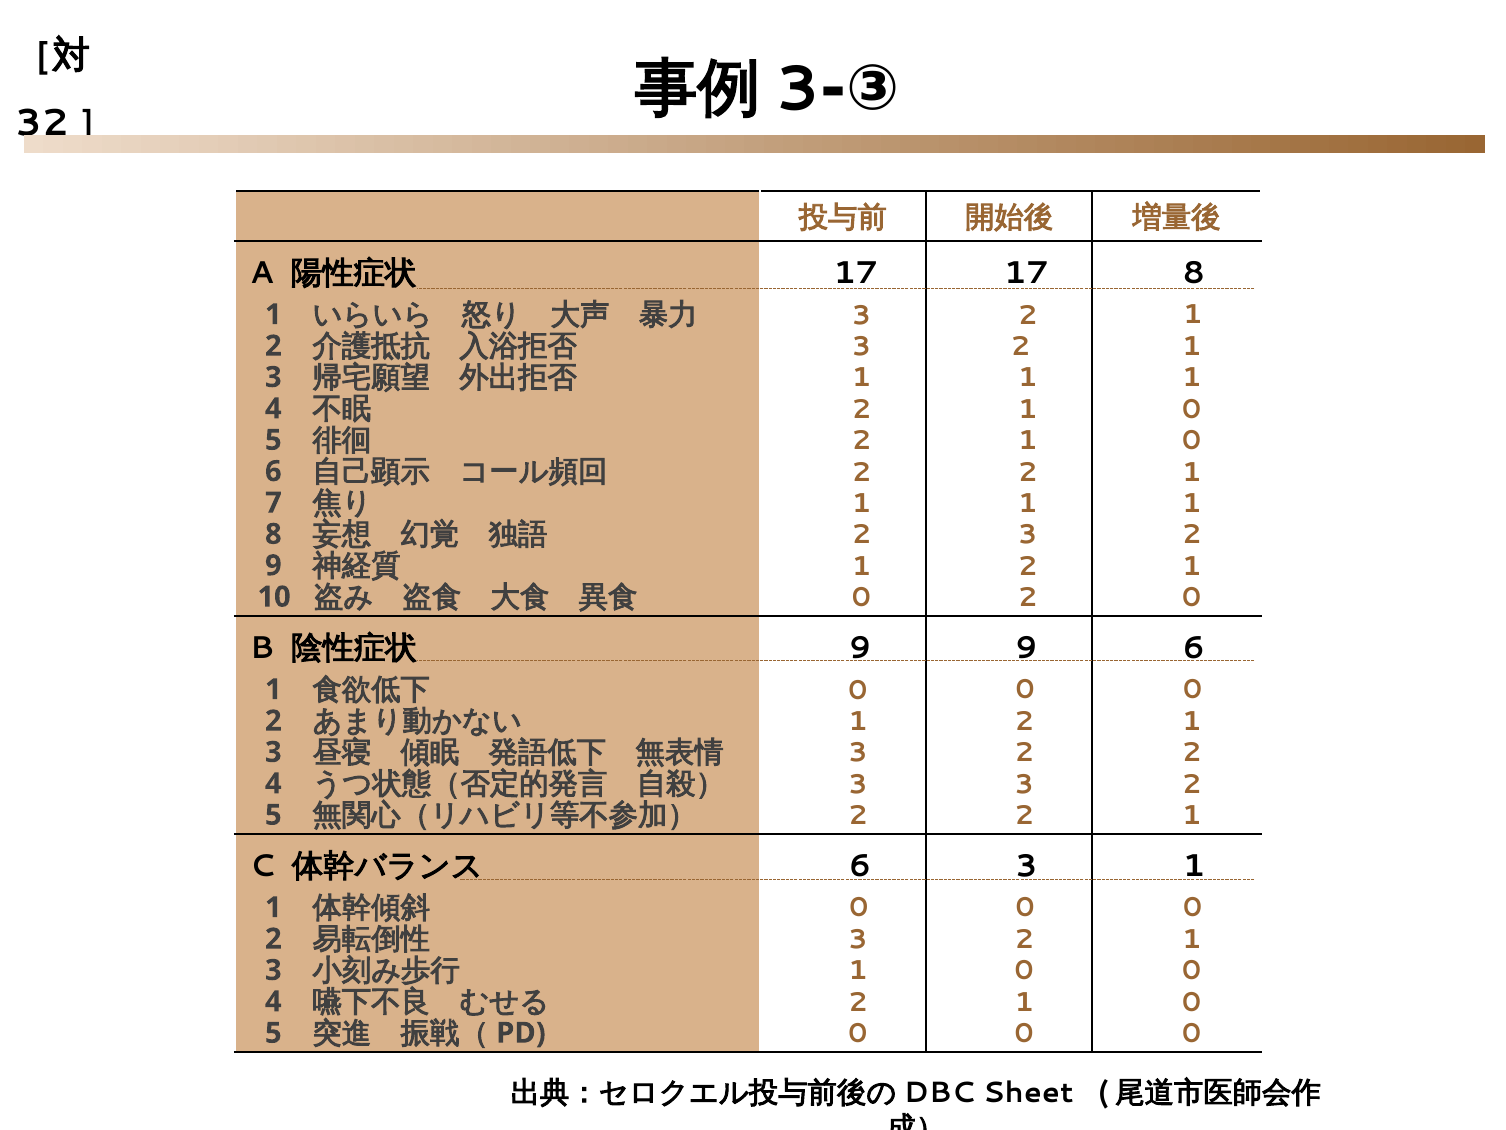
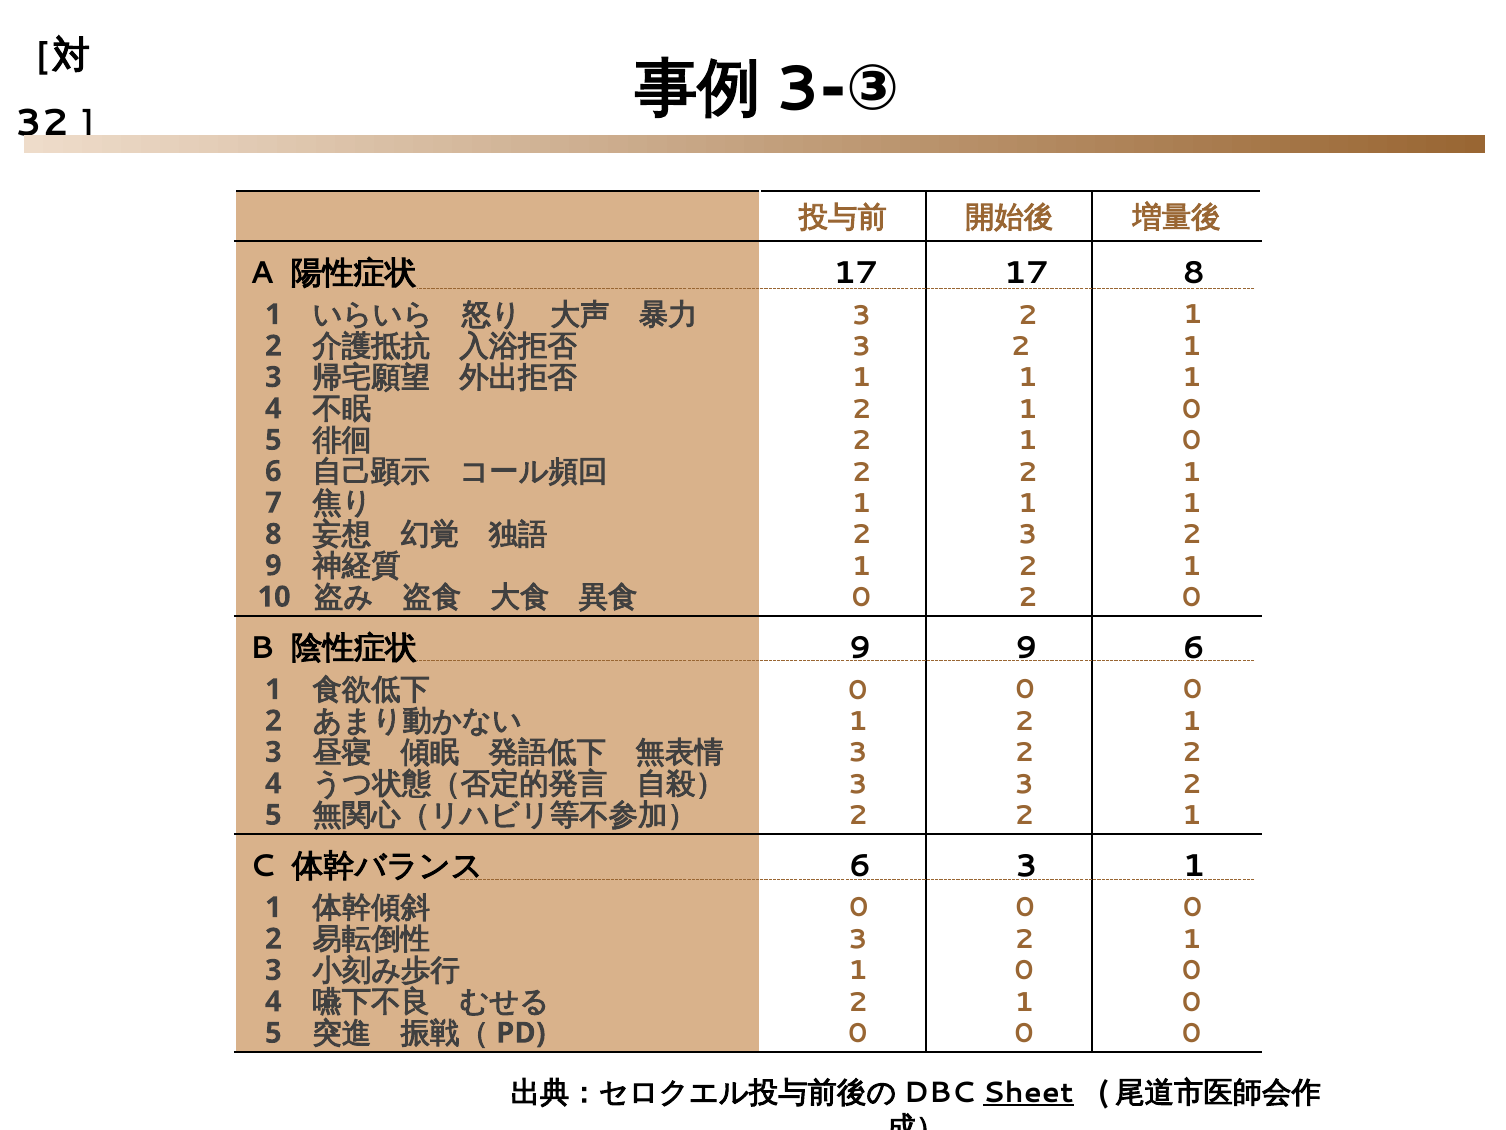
Sheet underline: none -> present
